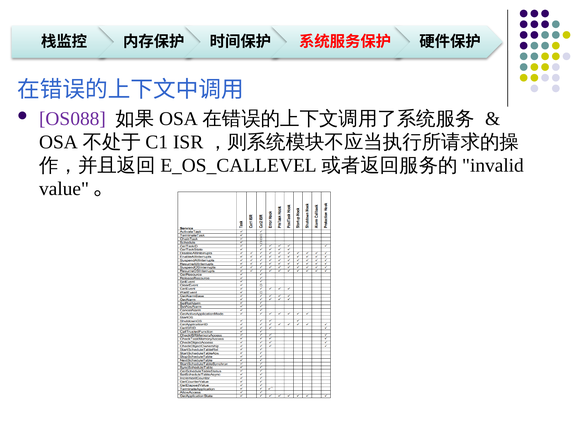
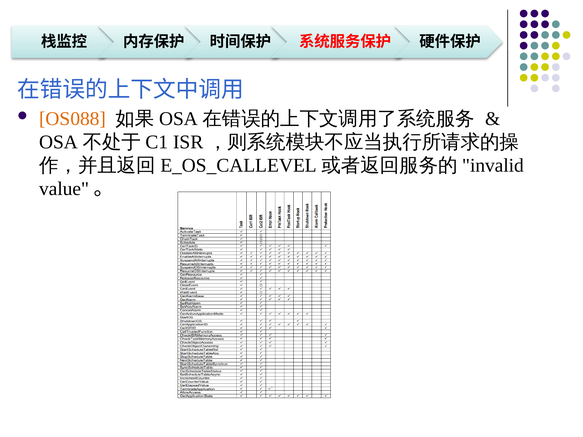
OS088 colour: purple -> orange
